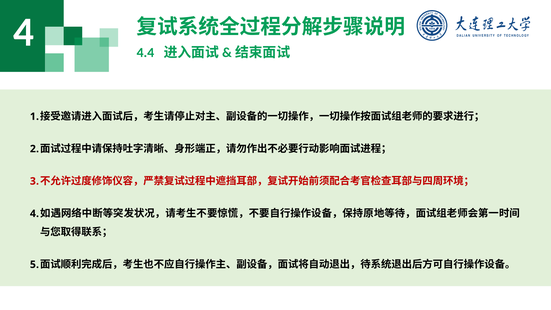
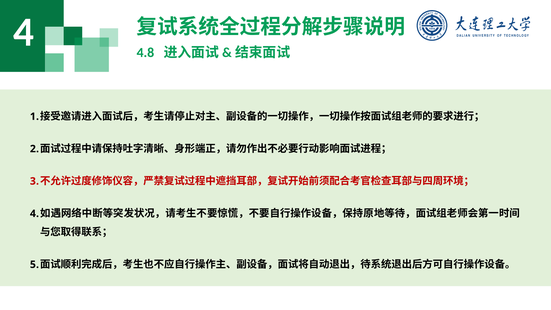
4.4: 4.4 -> 4.8
